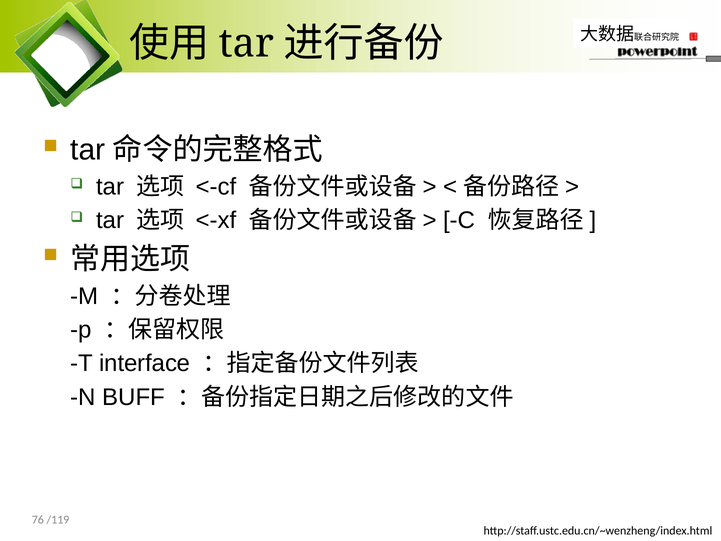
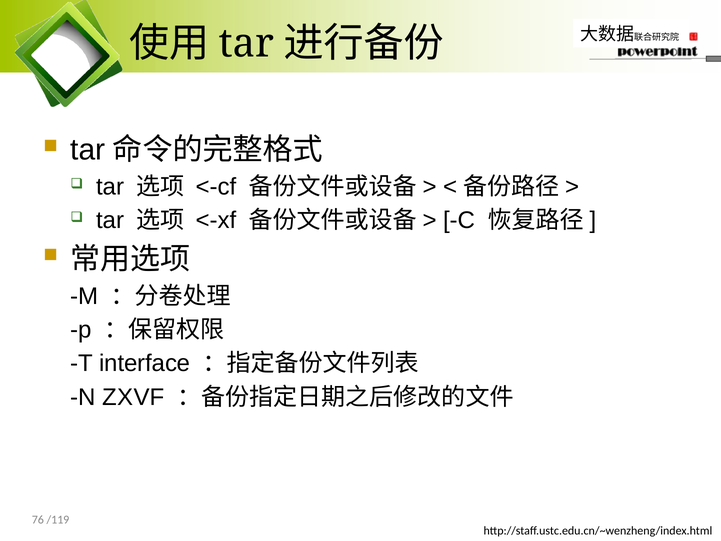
BUFF: BUFF -> ZXVF
